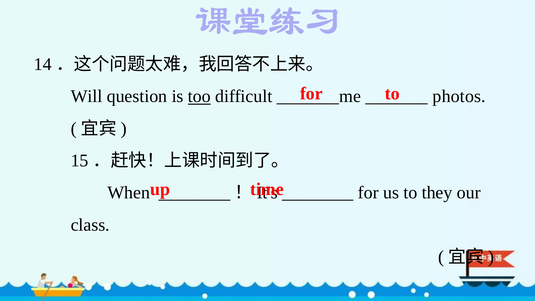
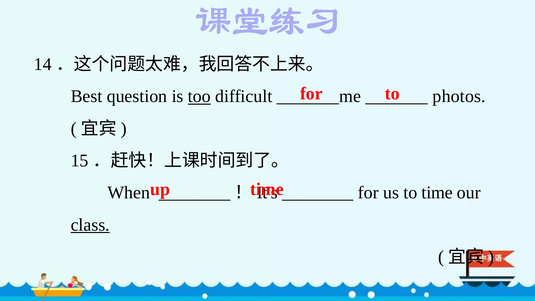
Will: Will -> Best
to they: they -> time
class underline: none -> present
